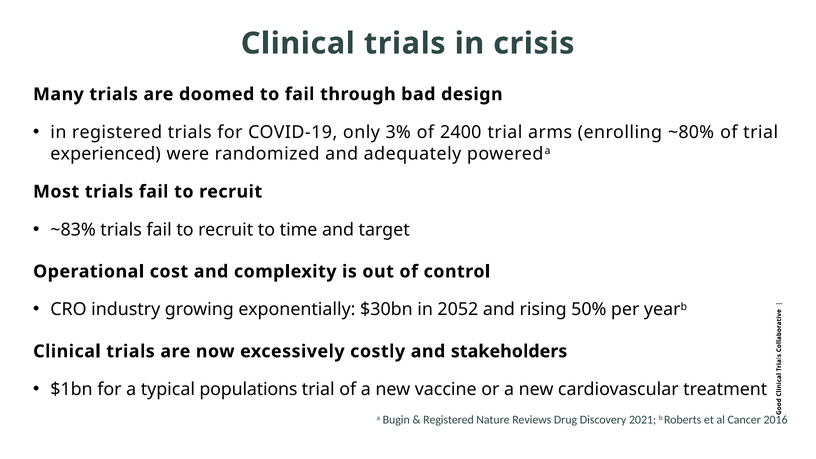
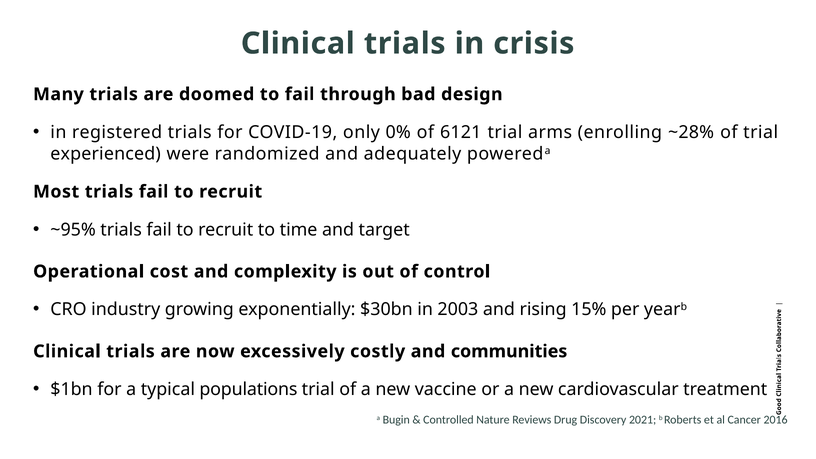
3%: 3% -> 0%
2400: 2400 -> 6121
~80%: ~80% -> ~28%
~83%: ~83% -> ~95%
2052: 2052 -> 2003
50%: 50% -> 15%
stakeholders: stakeholders -> communities
Registered at (449, 420): Registered -> Controlled
